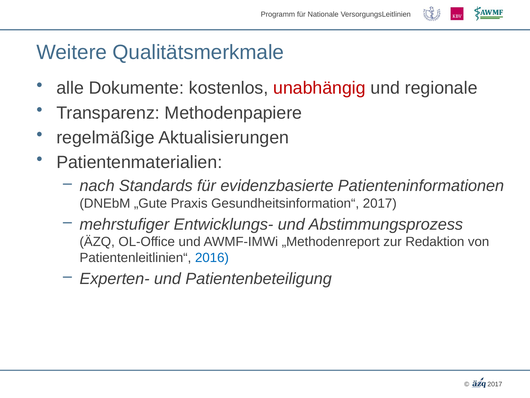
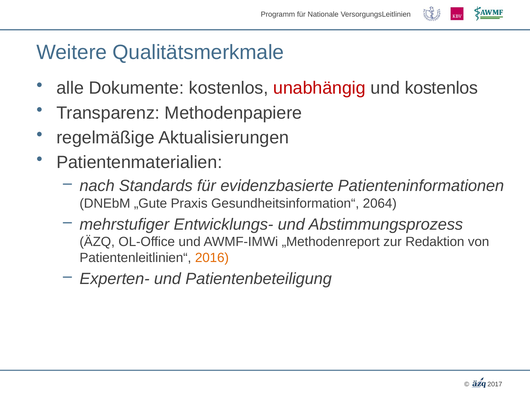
und regionale: regionale -> kostenlos
Gesundheitsinformation“ 2017: 2017 -> 2064
2016 colour: blue -> orange
